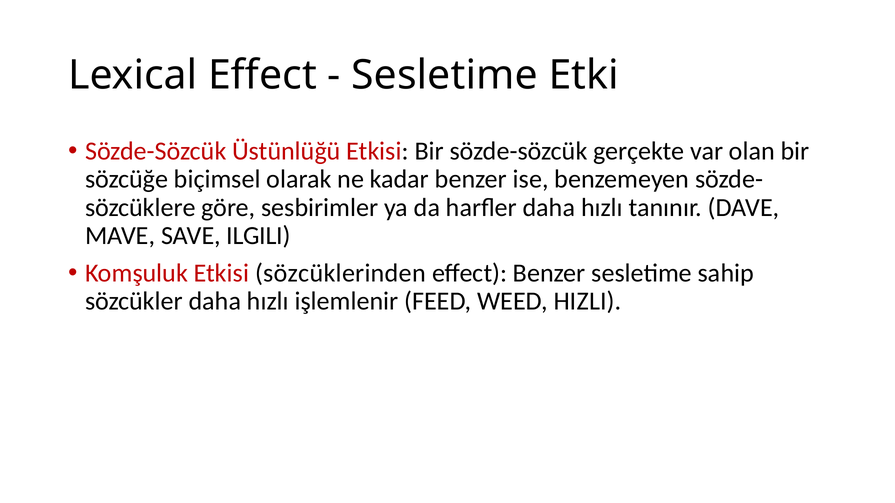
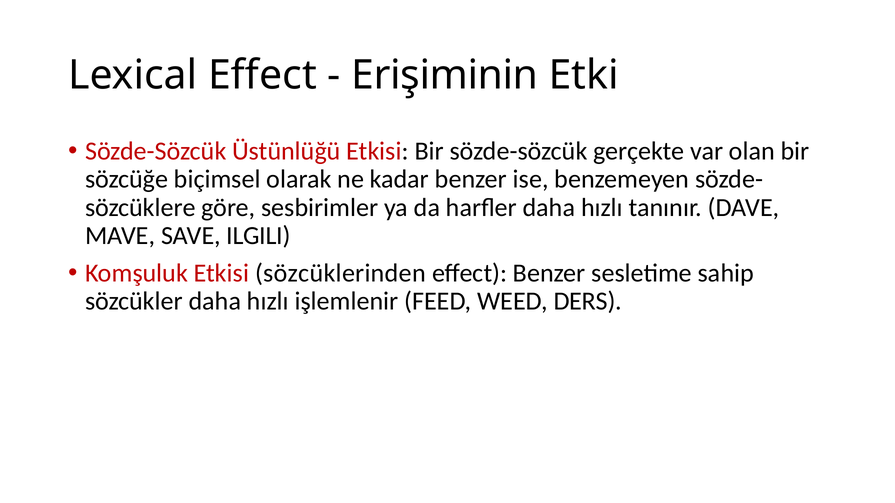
Sesletime at (445, 75): Sesletime -> Erişiminin
HIZLI: HIZLI -> DERS
